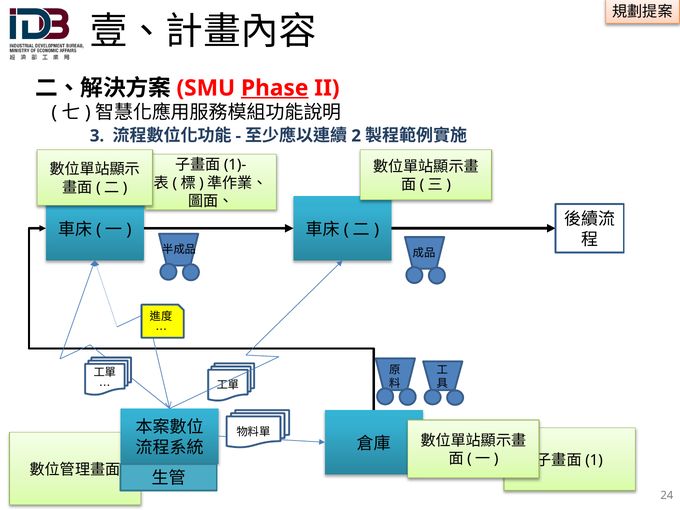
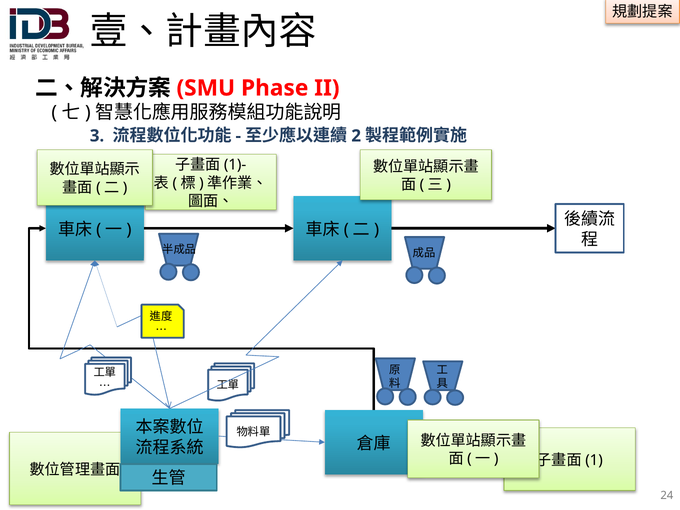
Phase underline: present -> none
